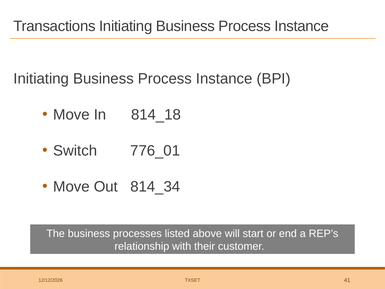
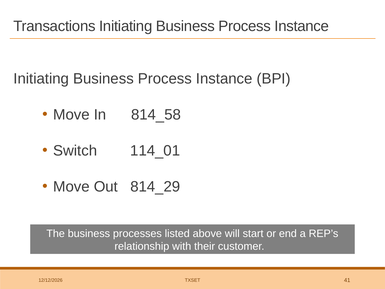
814_18: 814_18 -> 814_58
776_01: 776_01 -> 114_01
814_34: 814_34 -> 814_29
